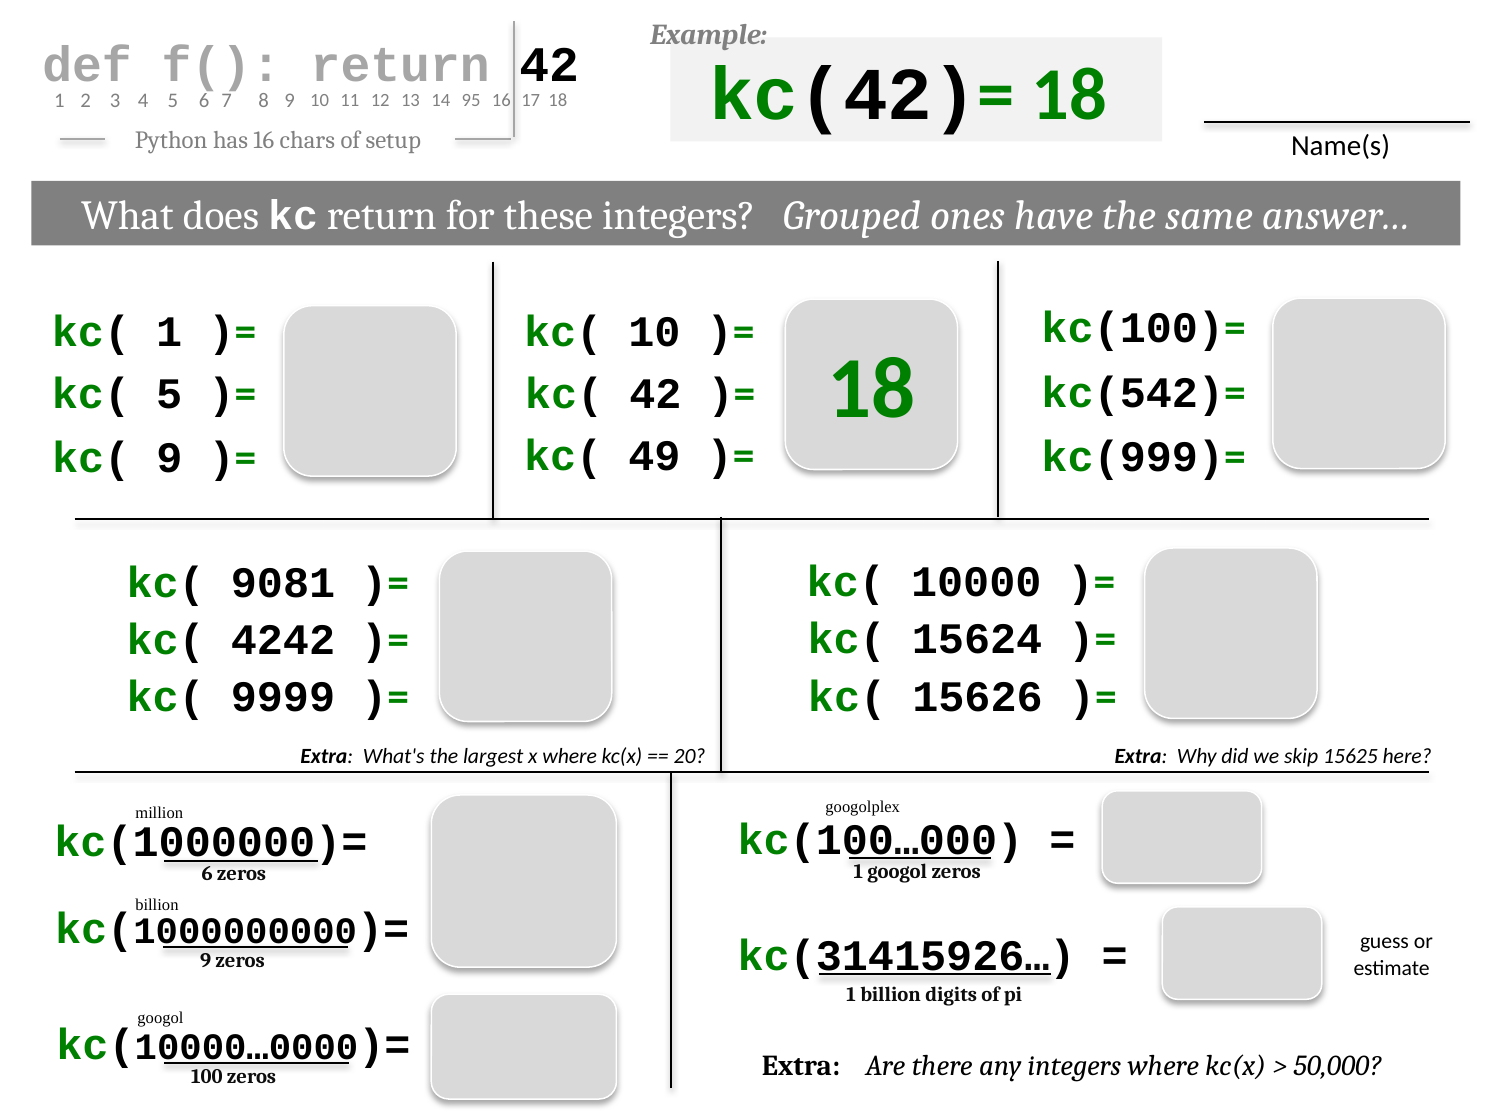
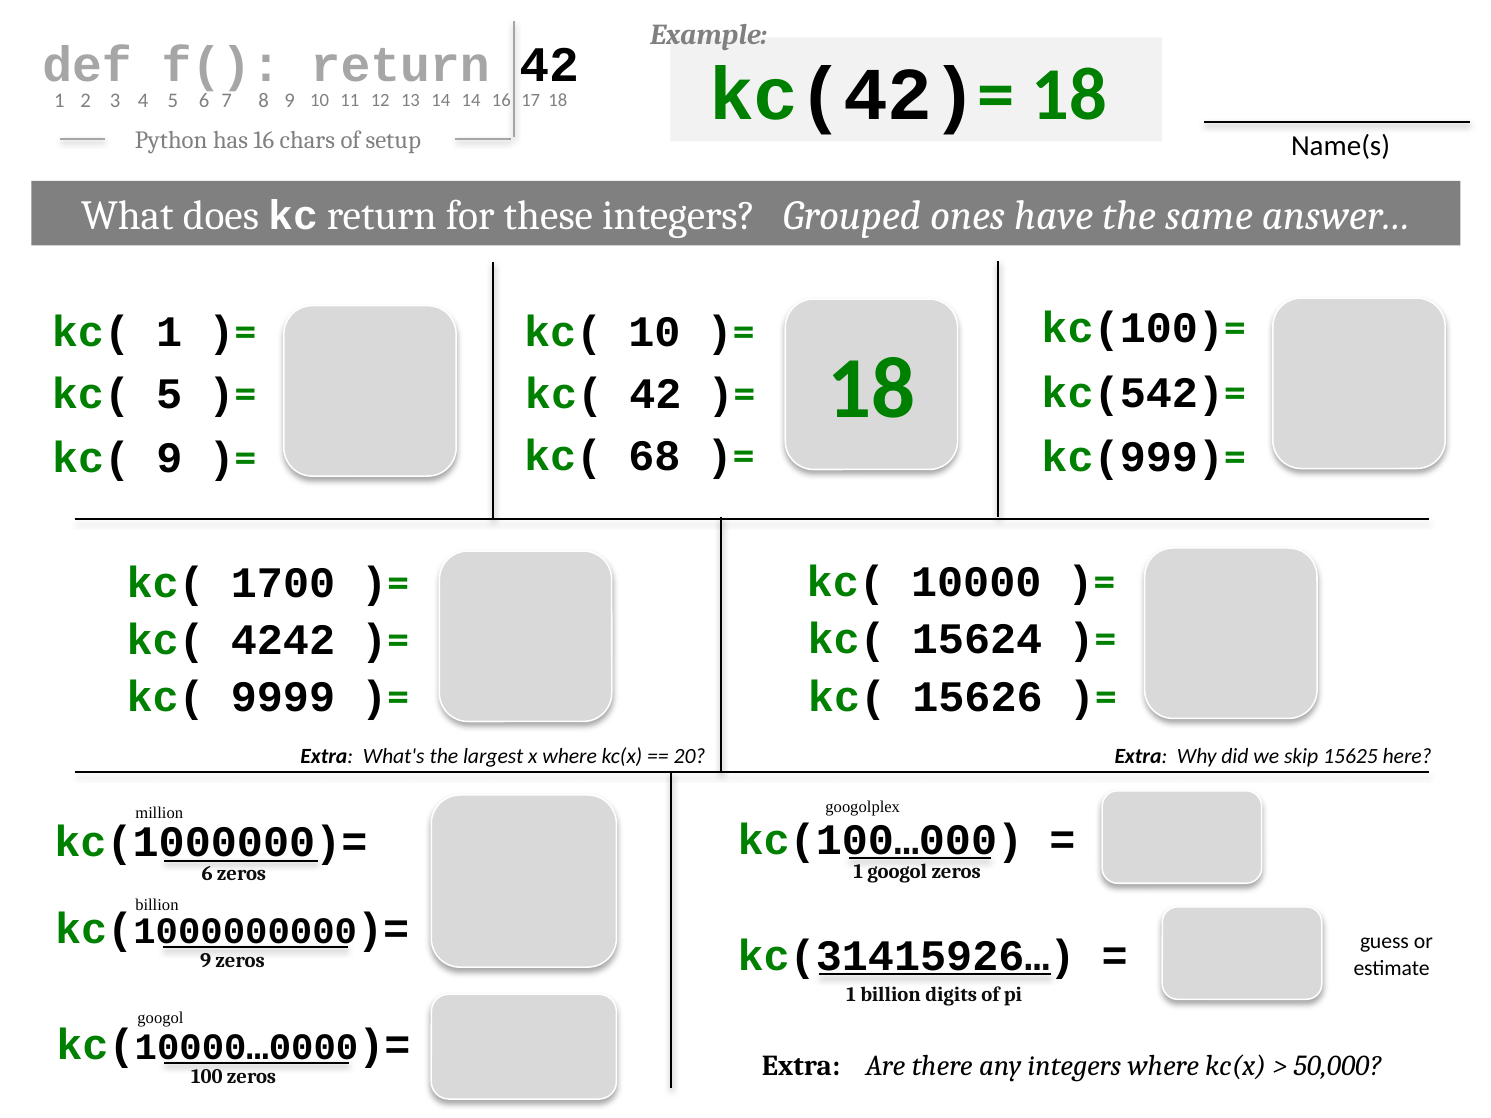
13 95: 95 -> 14
49: 49 -> 68
9081: 9081 -> 1700
